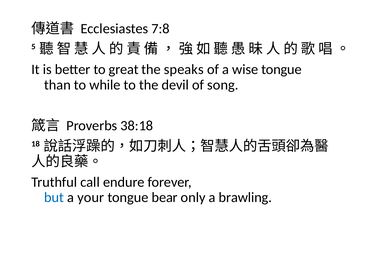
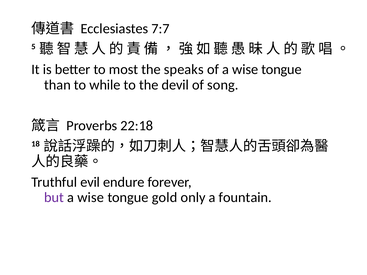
7:8: 7:8 -> 7:7
great: great -> most
38:18: 38:18 -> 22:18
call: call -> evil
but colour: blue -> purple
your at (91, 198): your -> wise
bear: bear -> gold
brawling: brawling -> fountain
